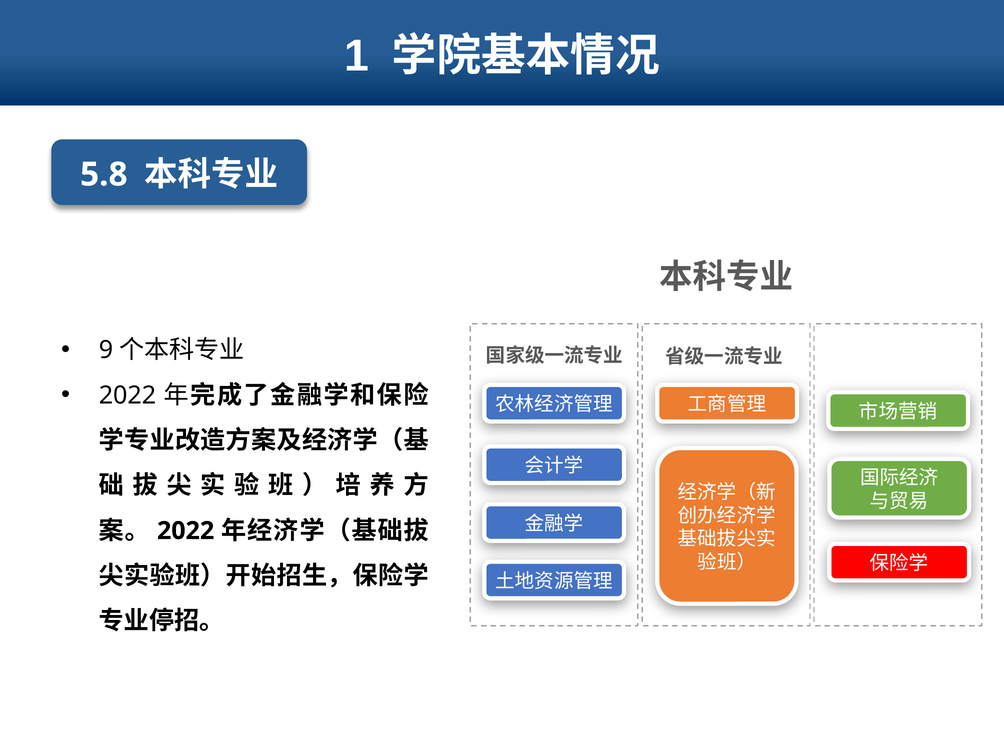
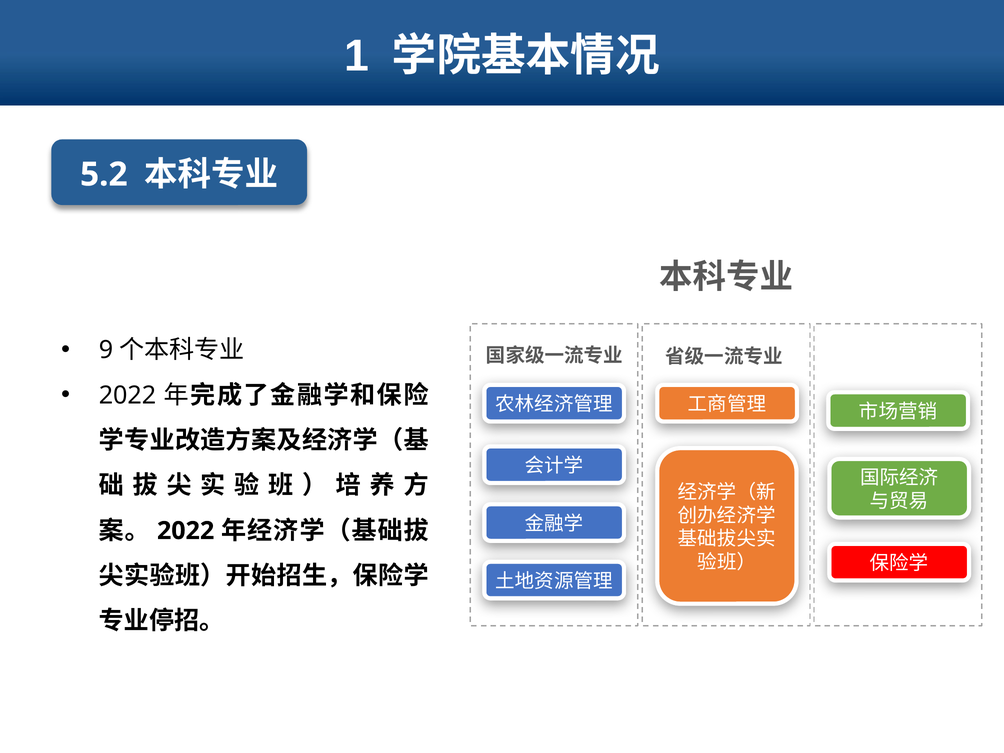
5.8: 5.8 -> 5.2
